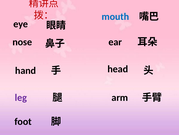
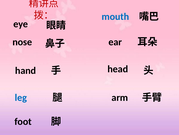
leg colour: purple -> blue
